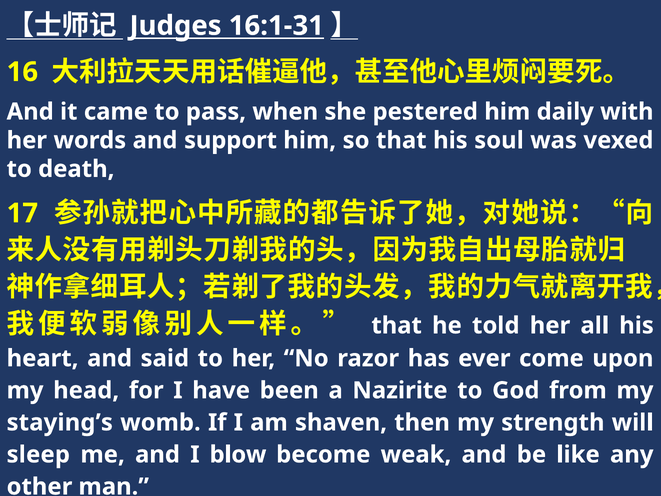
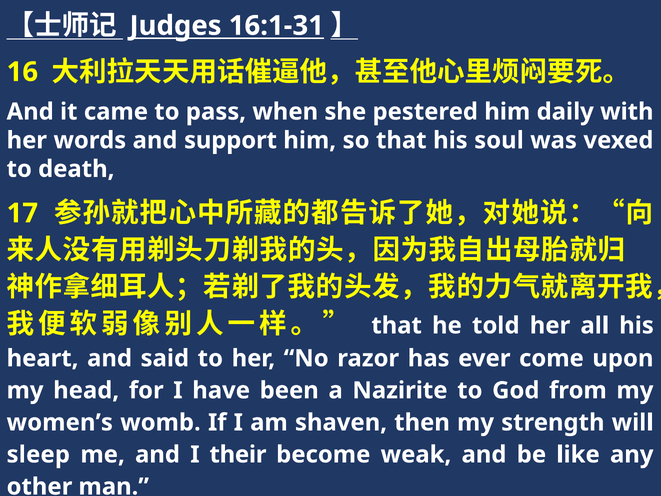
staying’s: staying’s -> women’s
blow: blow -> their
